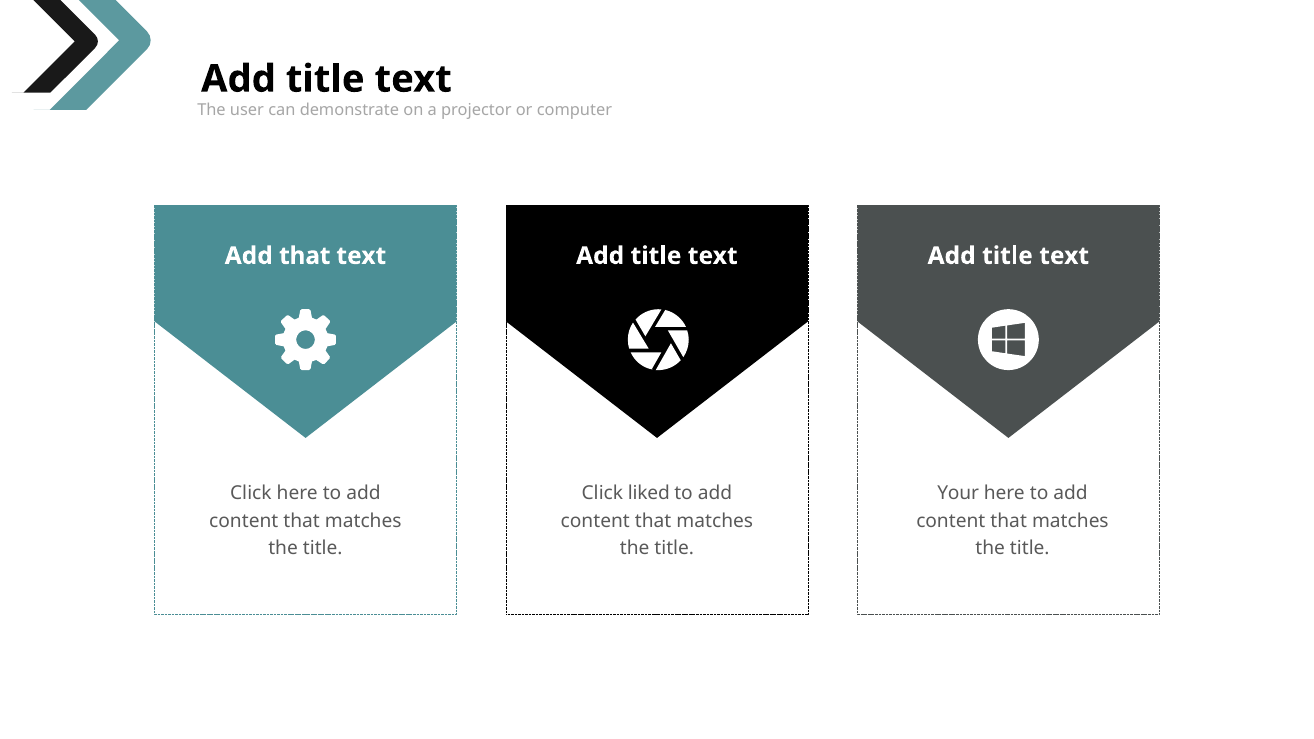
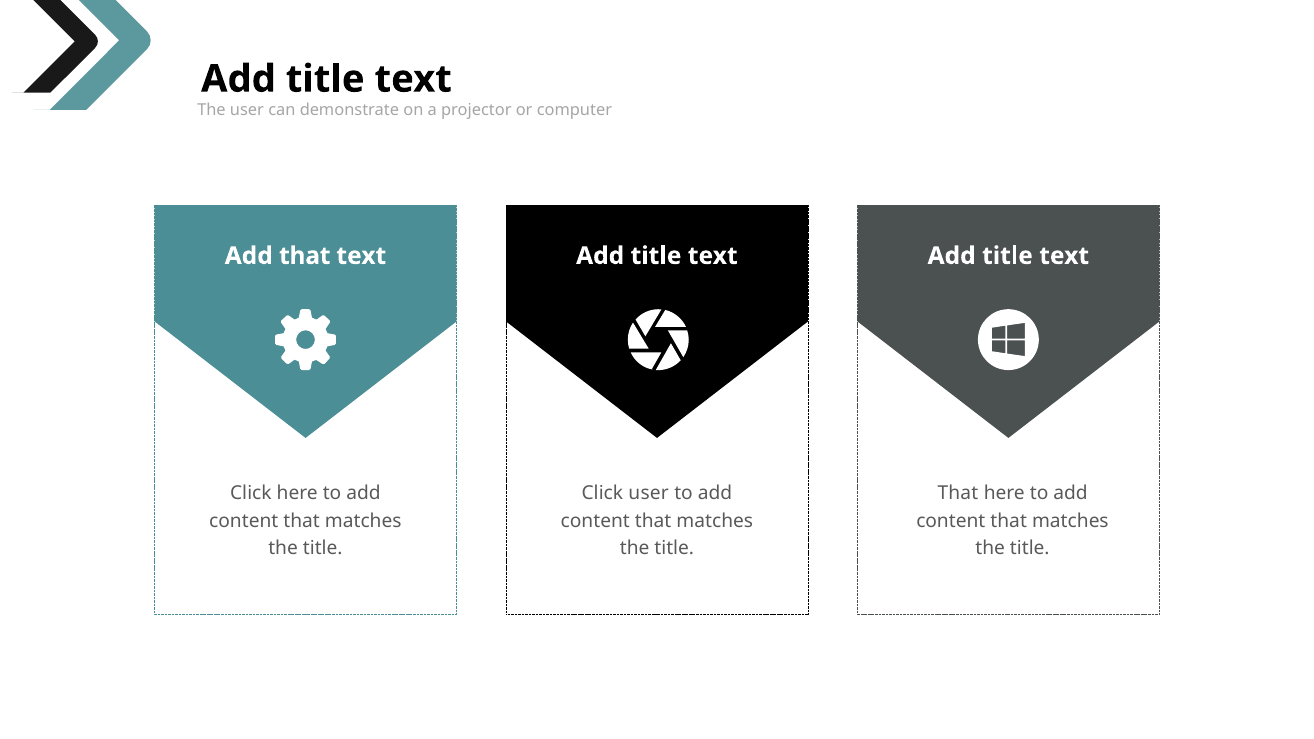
Click liked: liked -> user
Your at (958, 493): Your -> That
